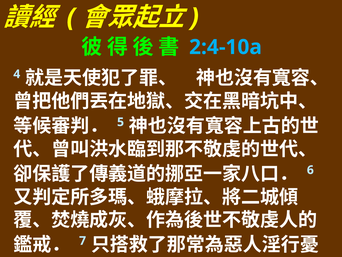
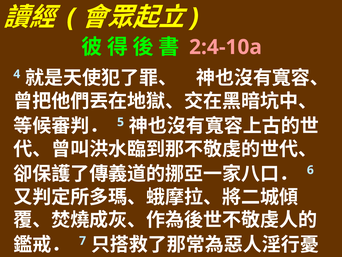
2:4-10a colour: light blue -> pink
